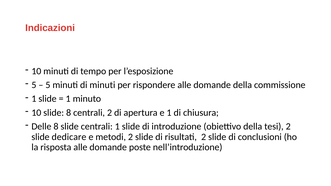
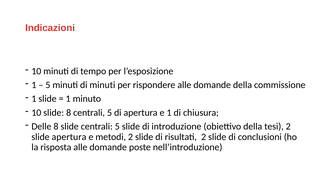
5 at (34, 85): 5 -> 1
8 centrali 2: 2 -> 5
slide centrali 1: 1 -> 5
slide dedicare: dedicare -> apertura
